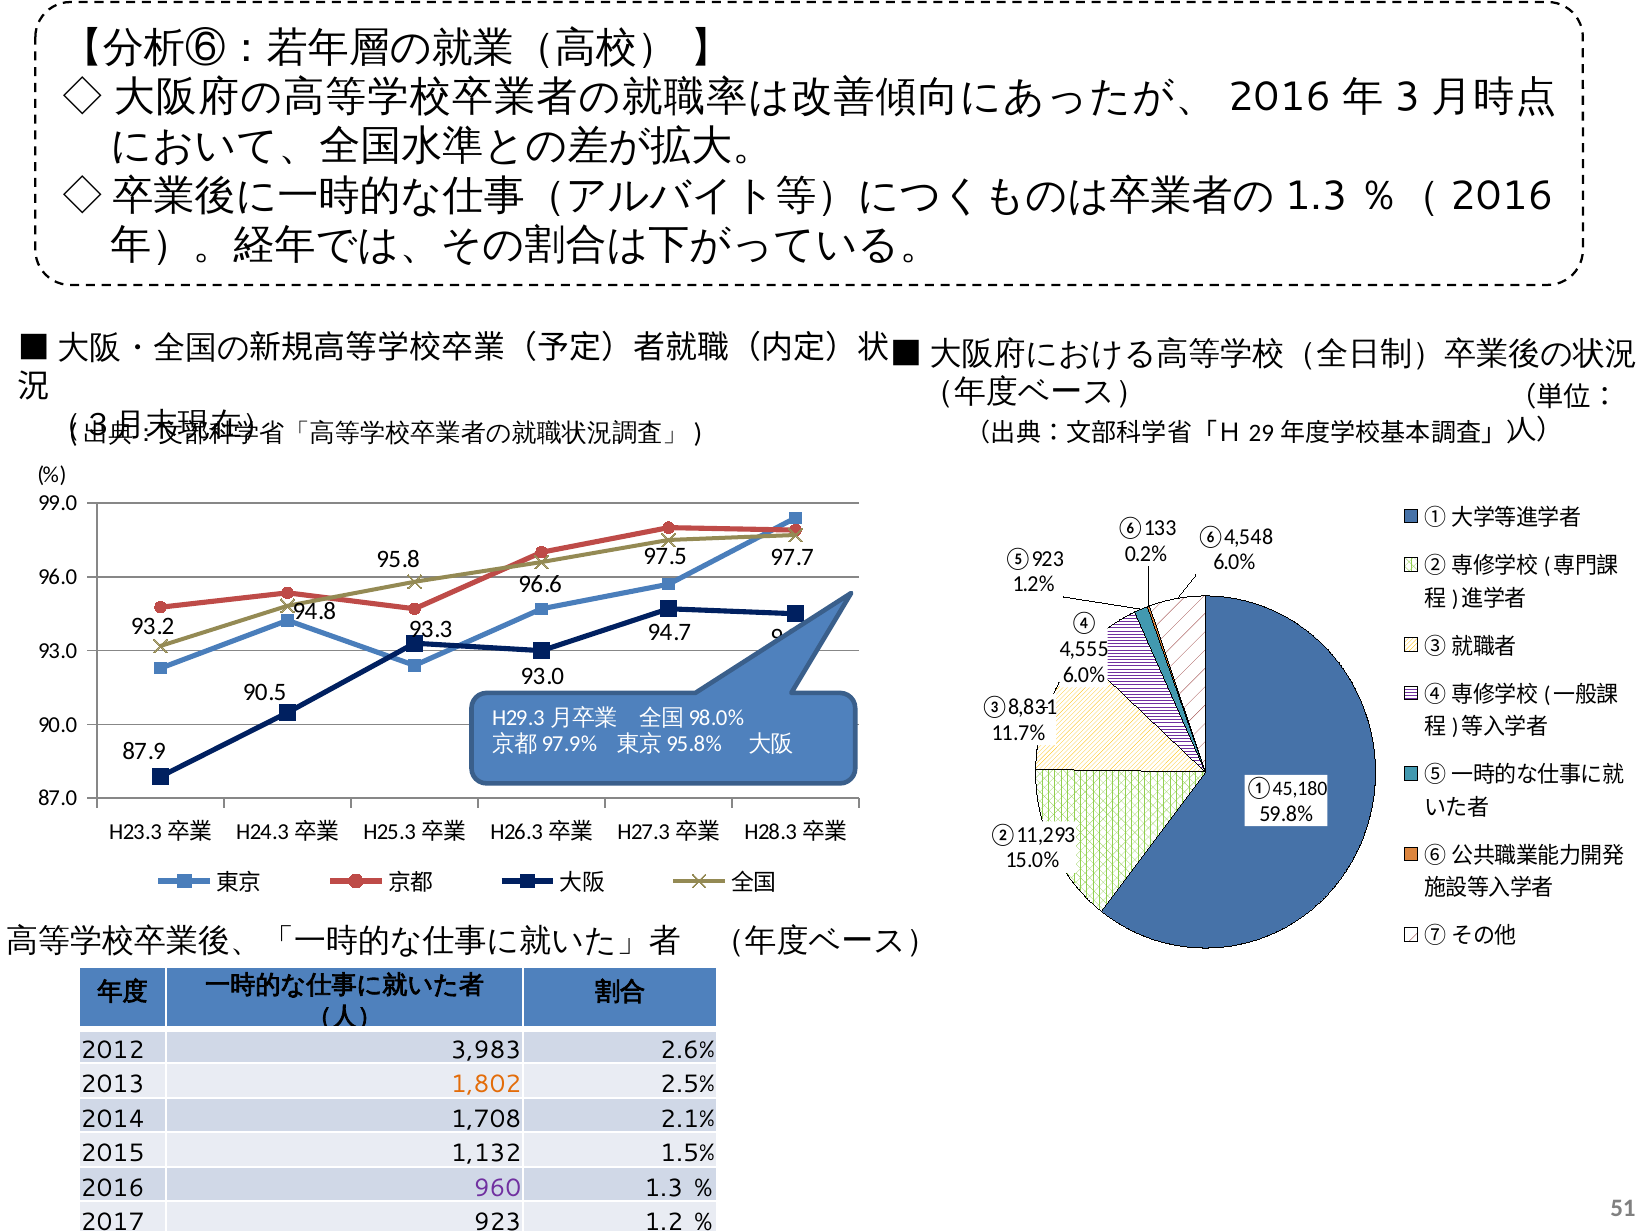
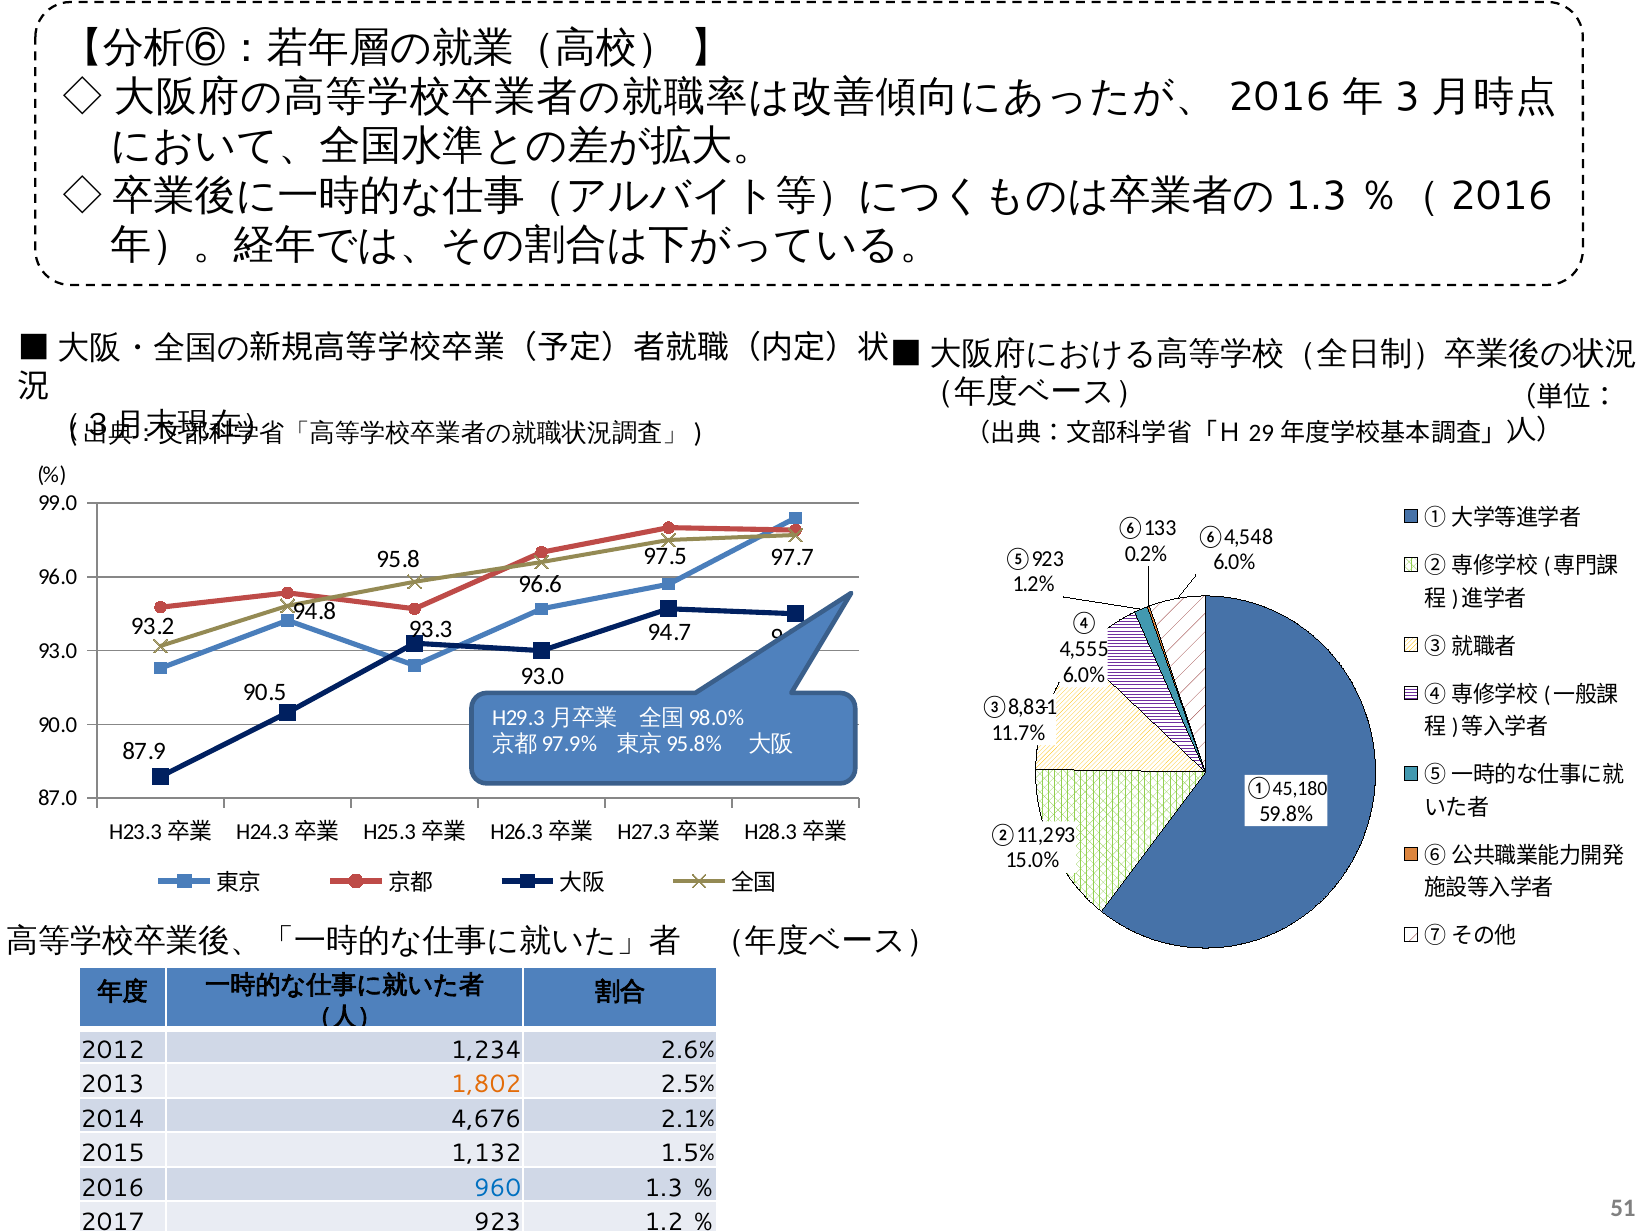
3,983: 3,983 -> 1,234
1,708: 1,708 -> 4,676
960 colour: purple -> blue
